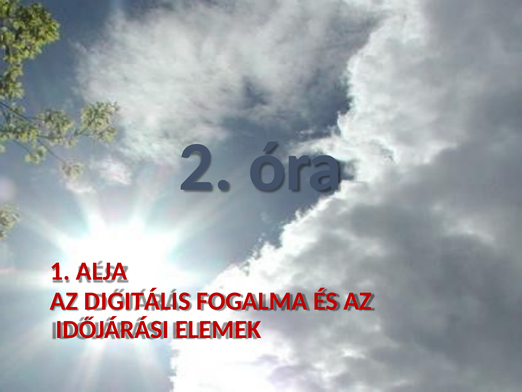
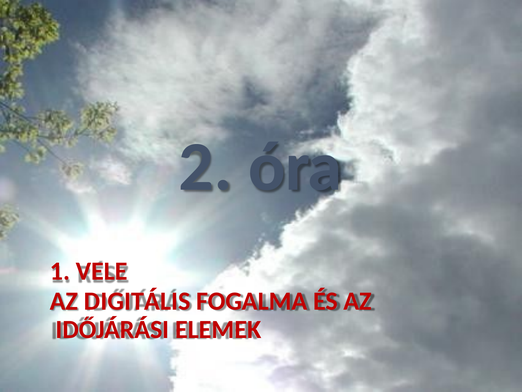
ALJA: ALJA -> VELE
